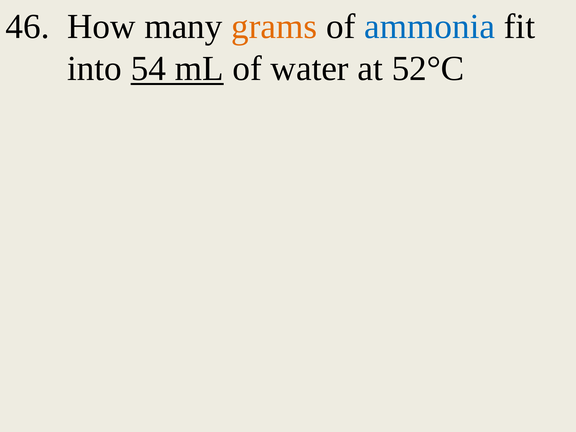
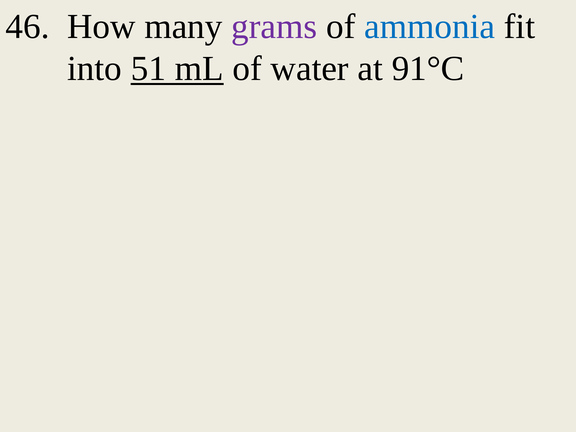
grams colour: orange -> purple
54: 54 -> 51
52°C: 52°C -> 91°C
